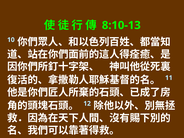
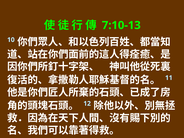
8:10-13: 8:10-13 -> 7:10-13
